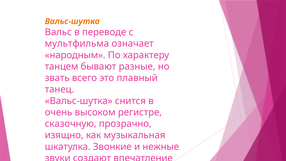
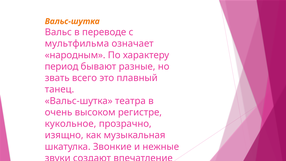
танцем: танцем -> период
снится: снится -> театра
сказочную: сказочную -> кукольное
